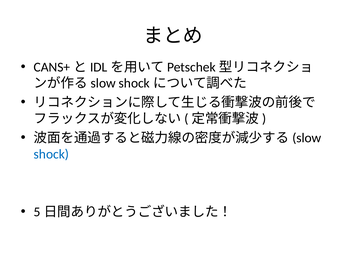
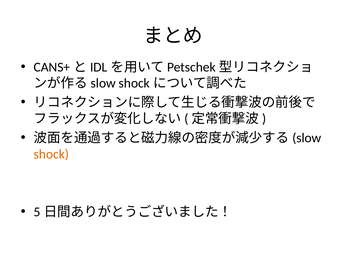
shock colour: blue -> orange
